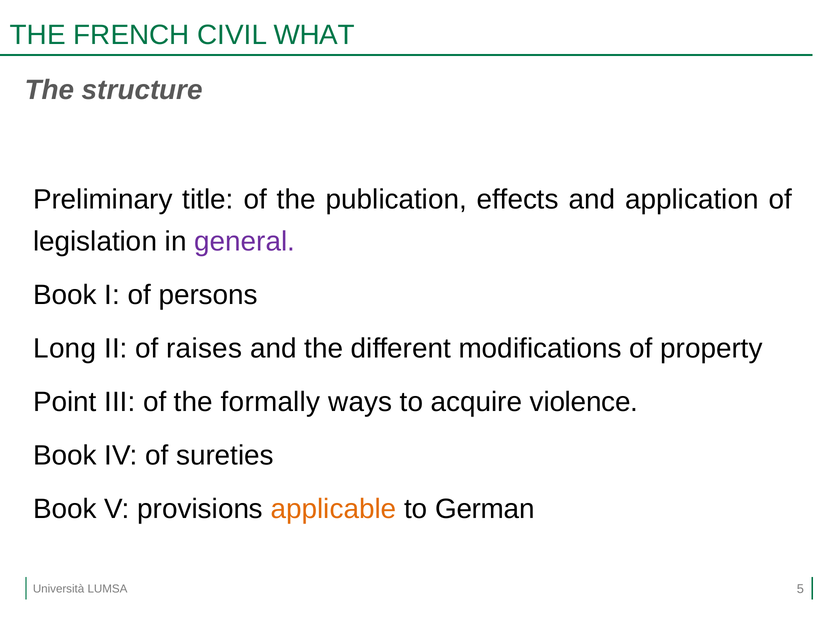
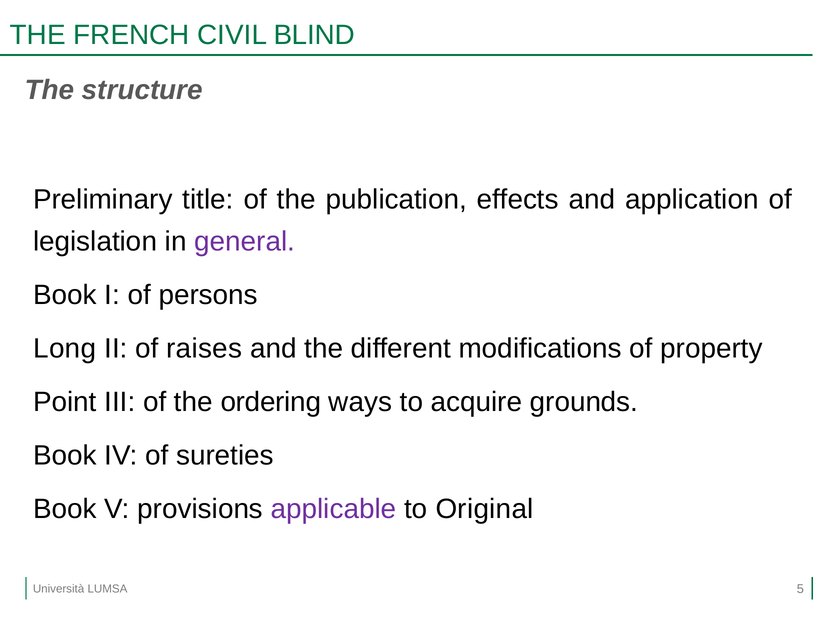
WHAT: WHAT -> BLIND
formally: formally -> ordering
violence: violence -> grounds
applicable colour: orange -> purple
German: German -> Original
